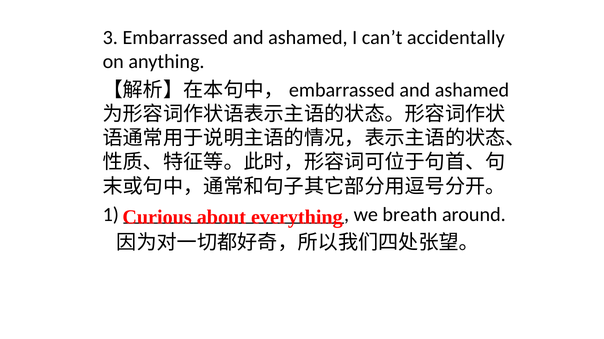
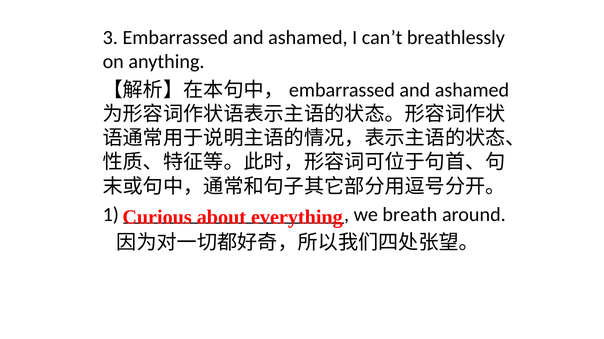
accidentally: accidentally -> breathlessly
